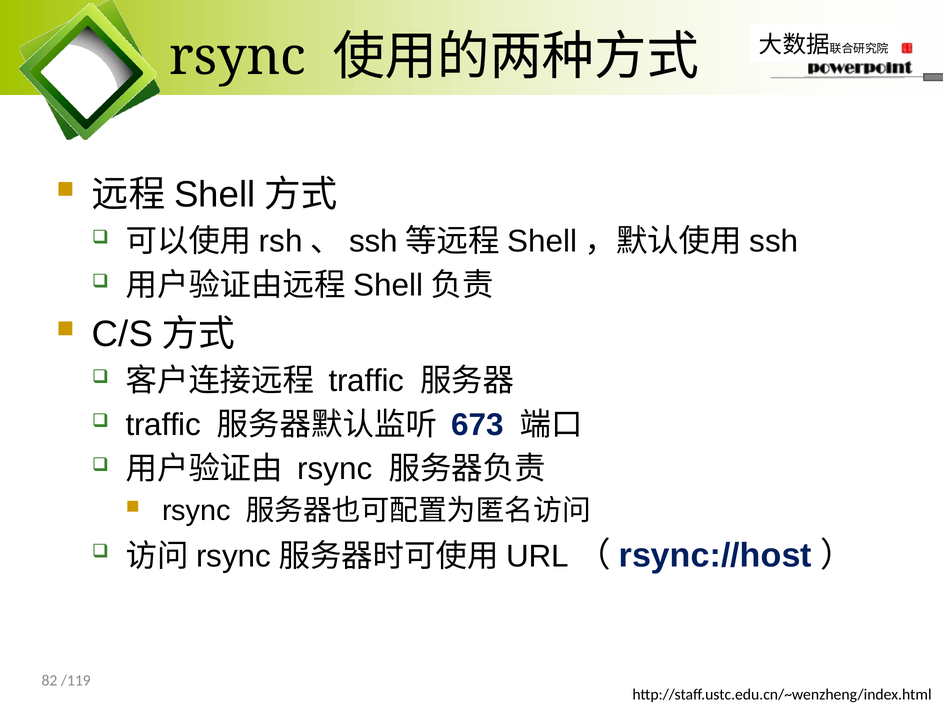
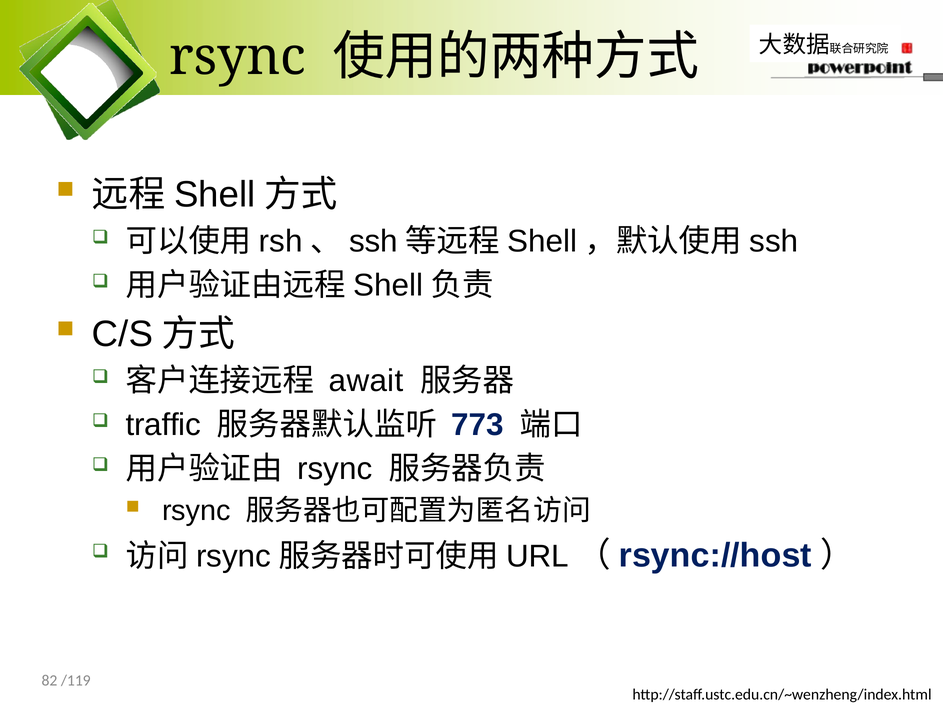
traffic at (366, 380): traffic -> await
673: 673 -> 773
